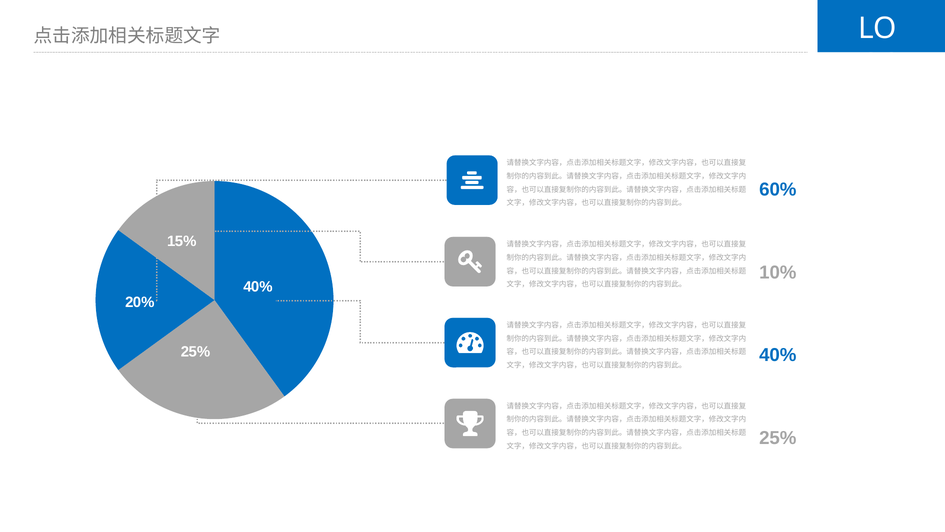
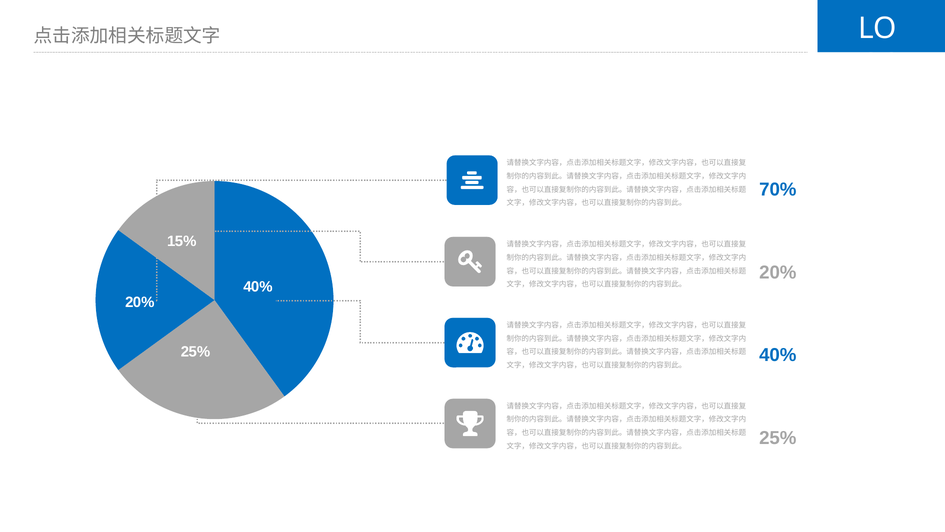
60%: 60% -> 70%
10% at (778, 272): 10% -> 20%
